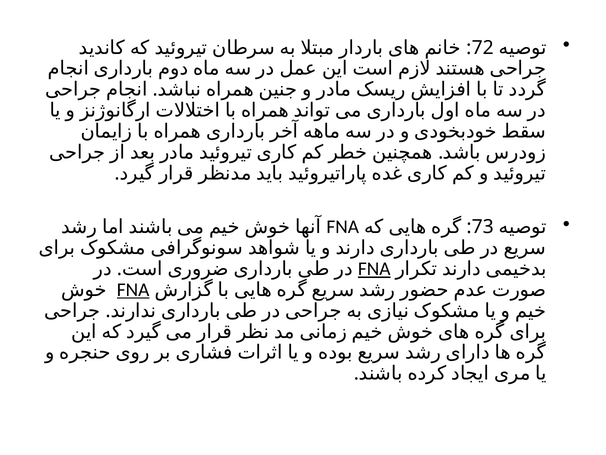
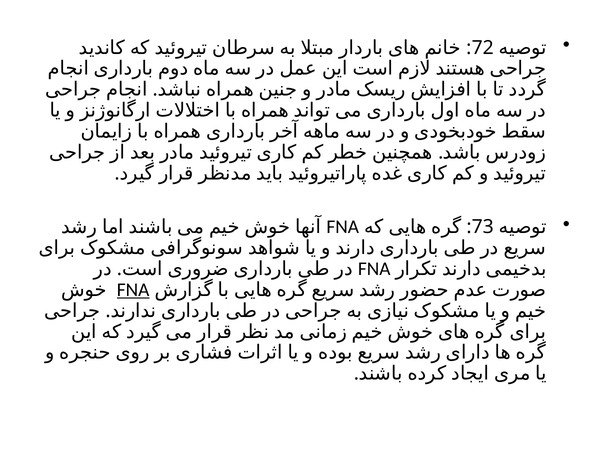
FNA at (374, 269) underline: present -> none
